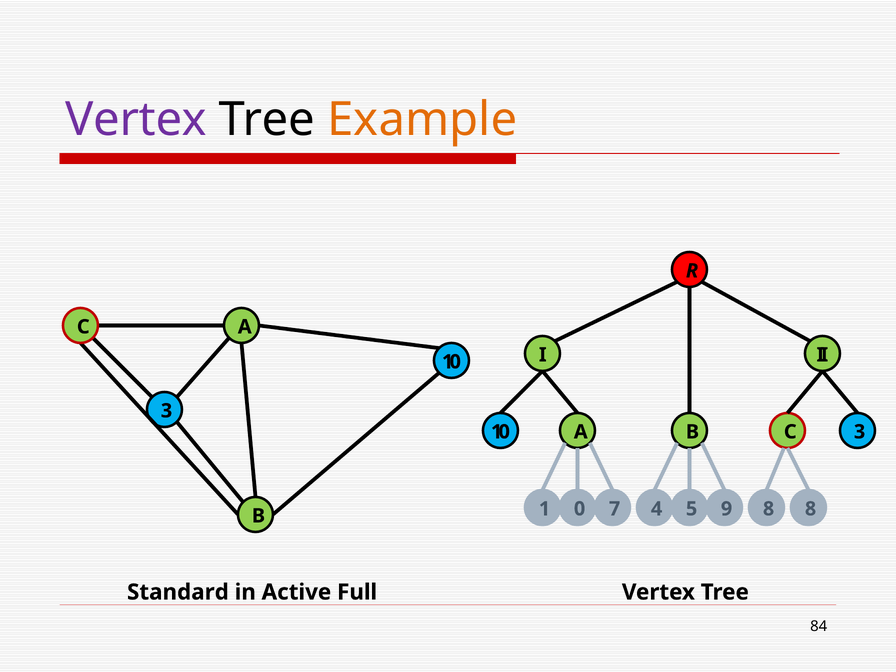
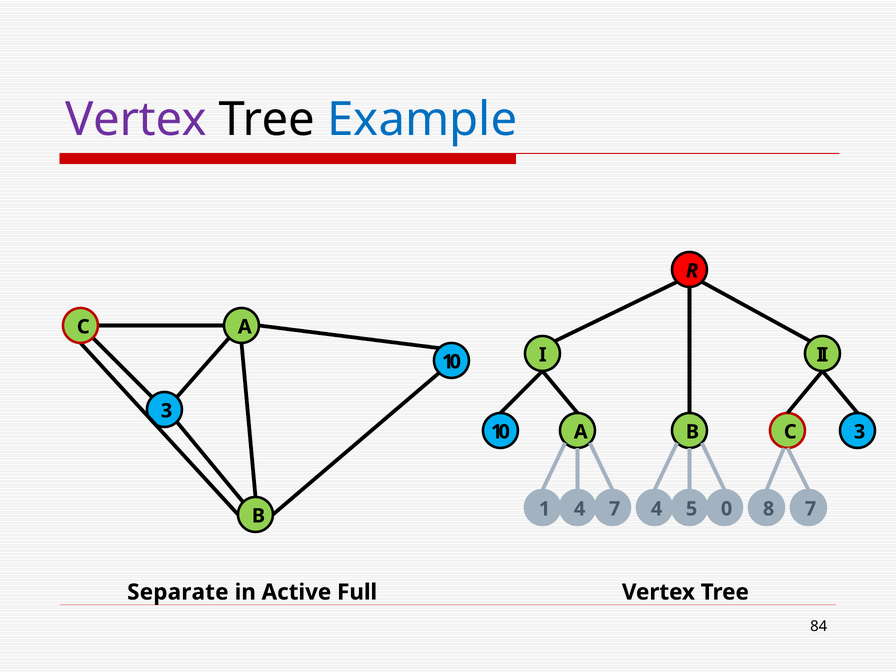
Example colour: orange -> blue
1 0: 0 -> 4
9: 9 -> 0
8 8: 8 -> 7
Standard: Standard -> Separate
